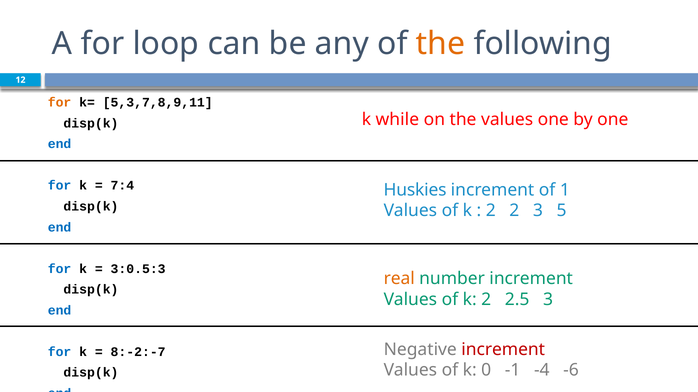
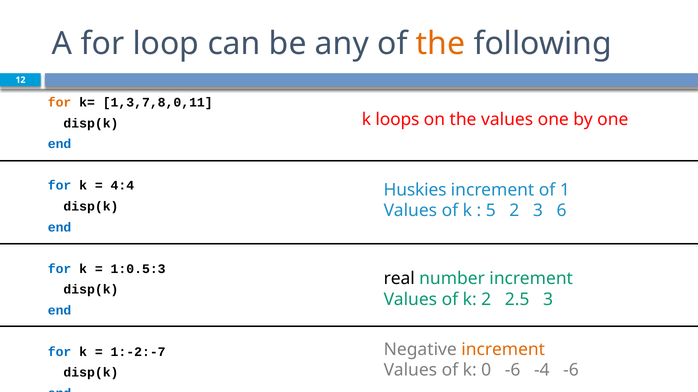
5,3,7,8,9,11: 5,3,7,8,9,11 -> 1,3,7,8,0,11
while: while -> loops
7:4: 7:4 -> 4:4
2 at (491, 211): 2 -> 5
5: 5 -> 6
3:0.5:3: 3:0.5:3 -> 1:0.5:3
real colour: orange -> black
increment at (503, 350) colour: red -> orange
8:-2:-7: 8:-2:-7 -> 1:-2:-7
0 -1: -1 -> -6
